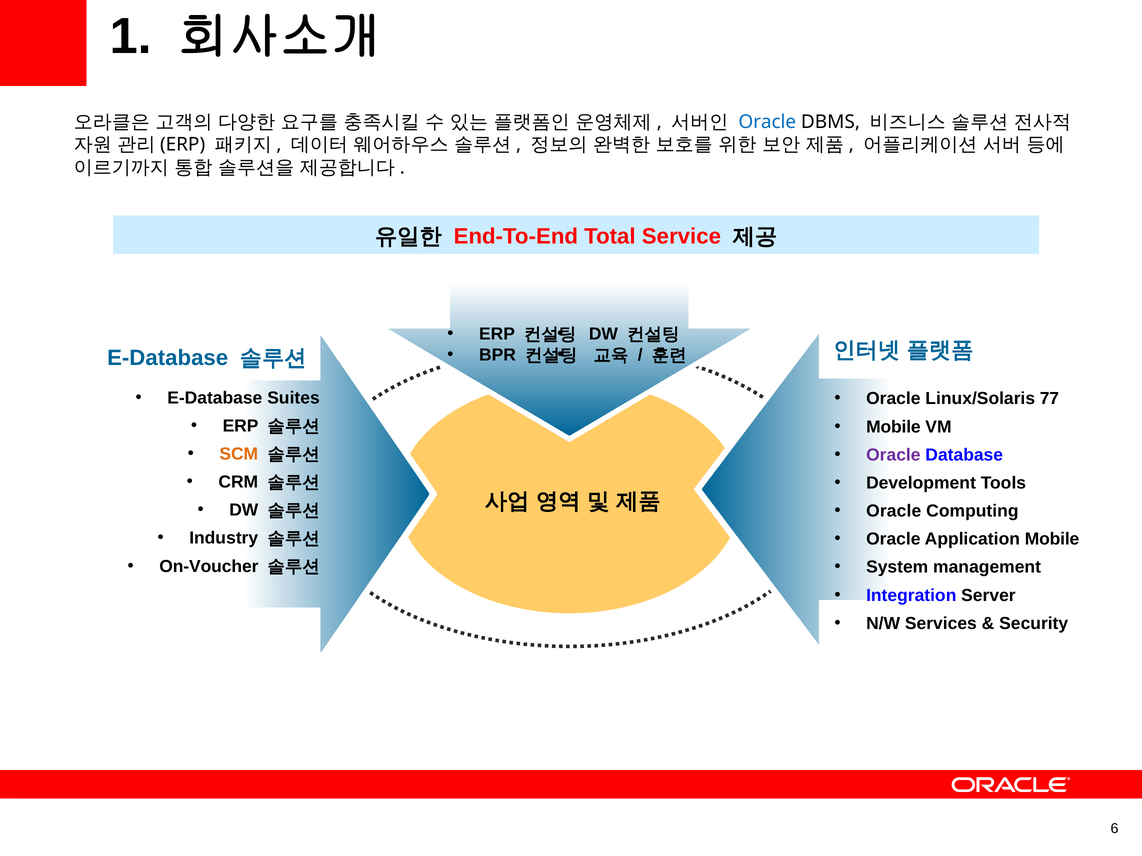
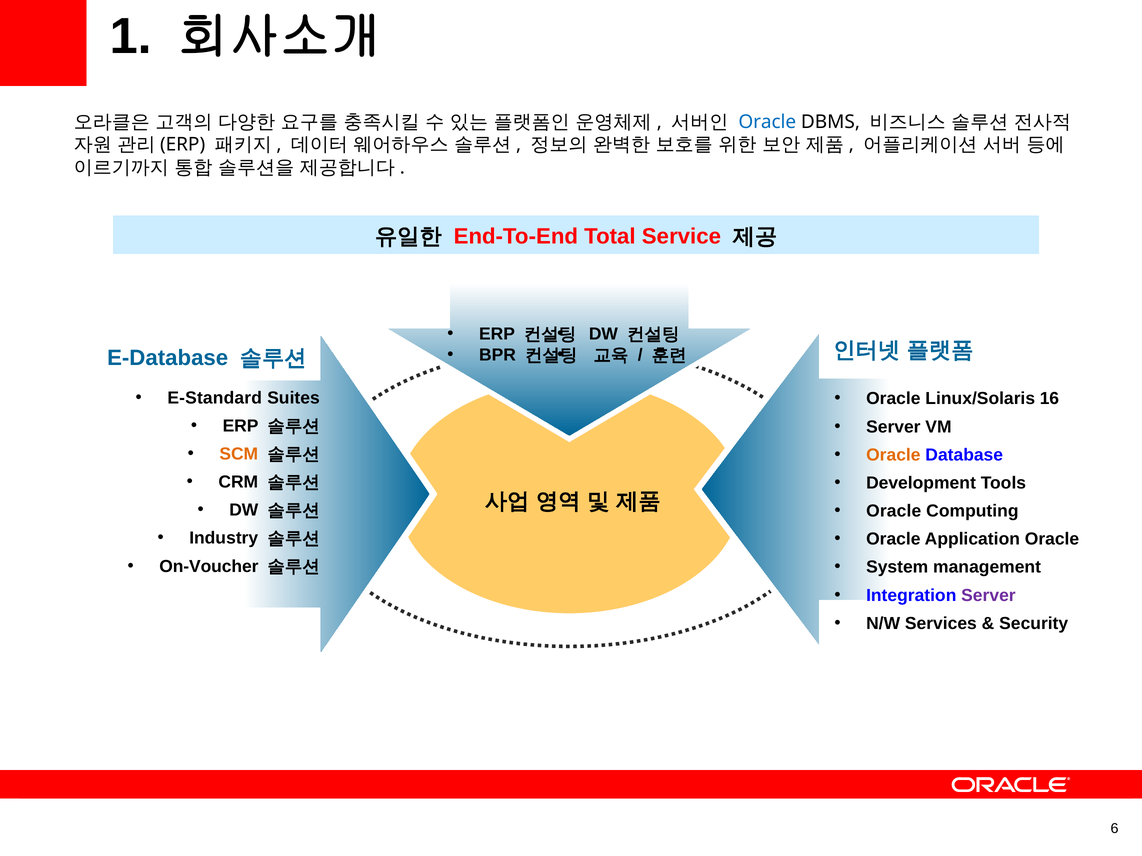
E-Database at (215, 398): E-Database -> E-Standard
77: 77 -> 16
Mobile at (893, 427): Mobile -> Server
Oracle at (893, 455) colour: purple -> orange
Application Mobile: Mobile -> Oracle
Server at (988, 596) colour: black -> purple
